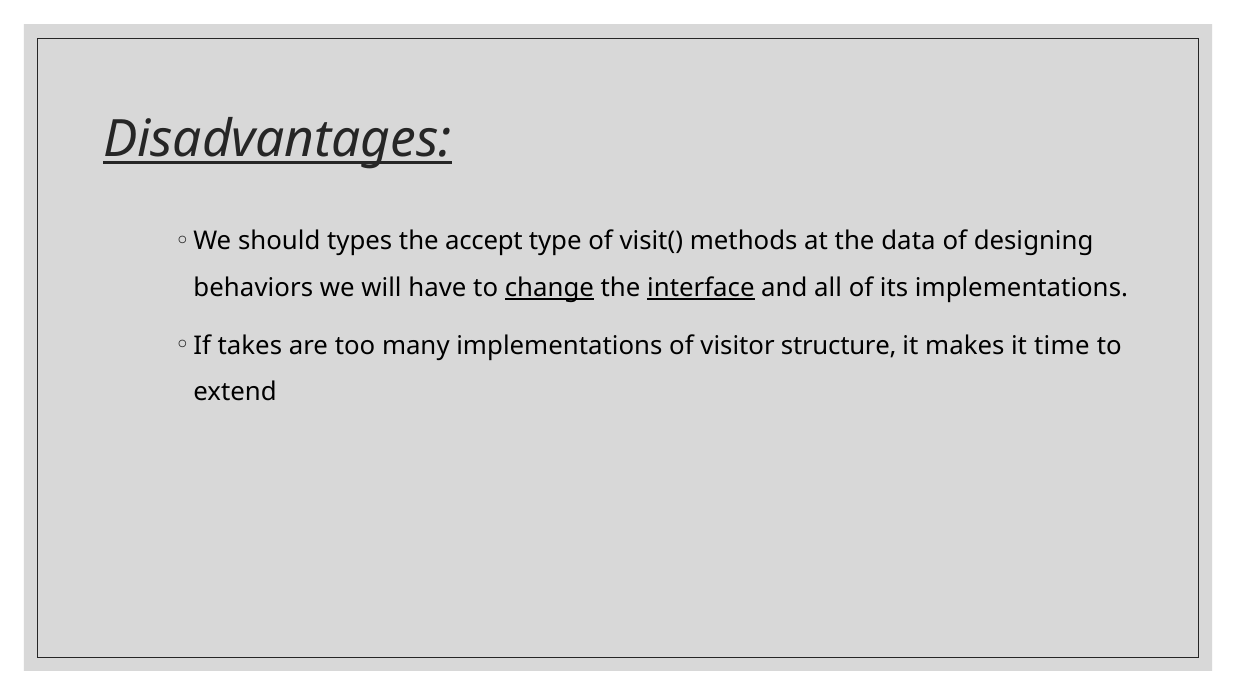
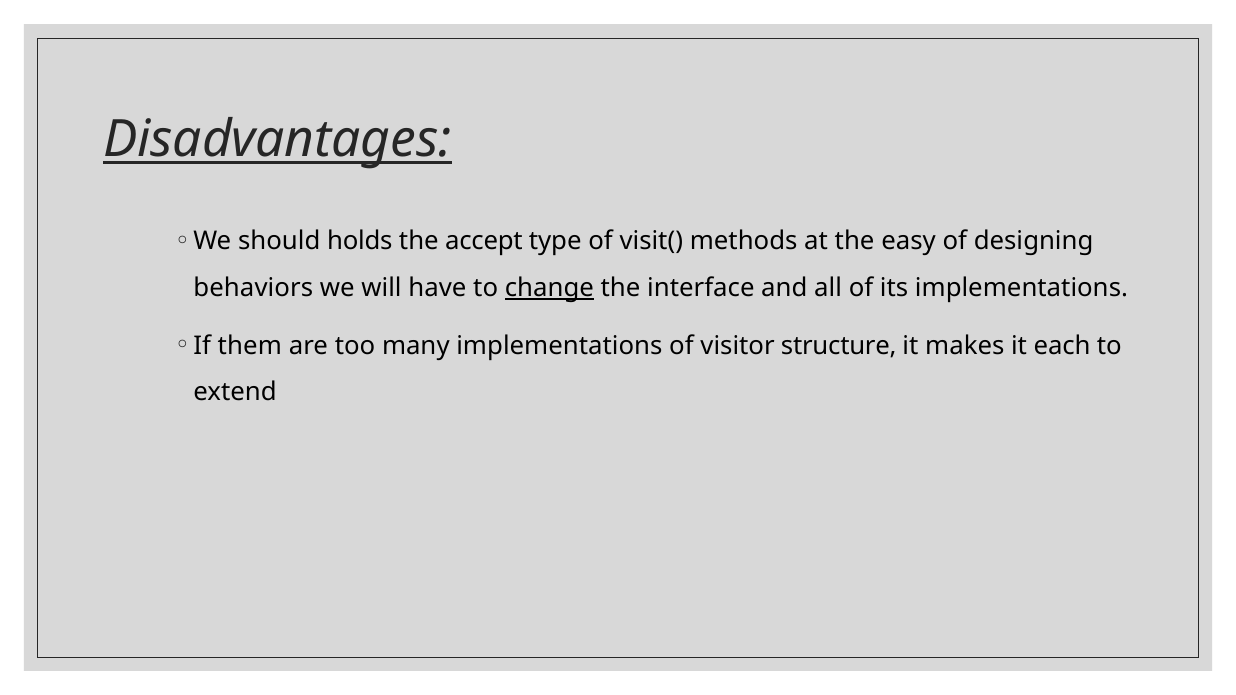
types: types -> holds
data: data -> easy
interface underline: present -> none
takes: takes -> them
time: time -> each
